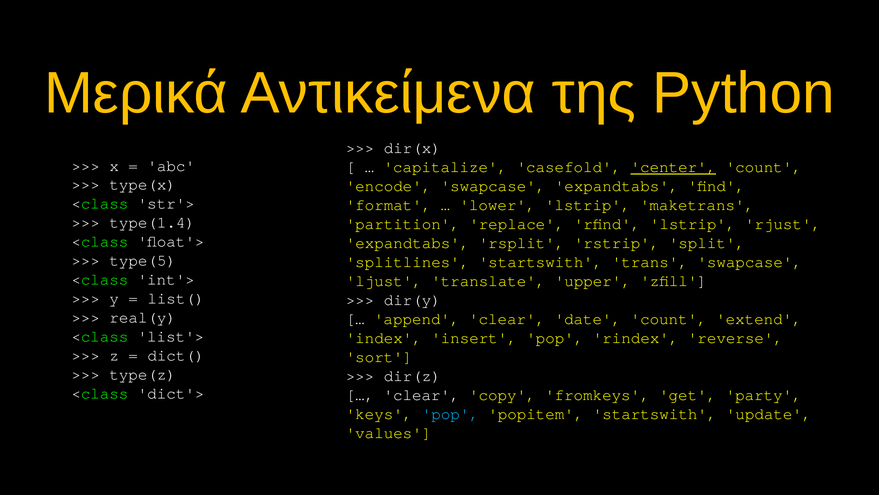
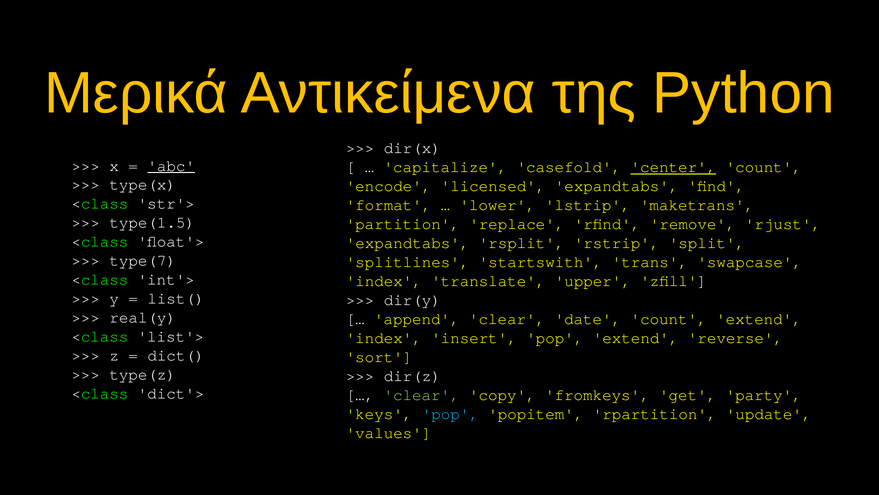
abc underline: none -> present
encode swapcase: swapcase -> licensed
type(1.4: type(1.4 -> type(1.5
rfind lstrip: lstrip -> remove
type(5: type(5 -> type(7
ljust at (384, 281): ljust -> index
pop rindex: rindex -> extend
clear at (422, 394) colour: white -> light green
popitem startswith: startswith -> rpartition
